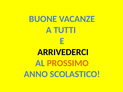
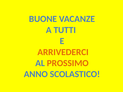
ARRIVEDERCI colour: black -> orange
